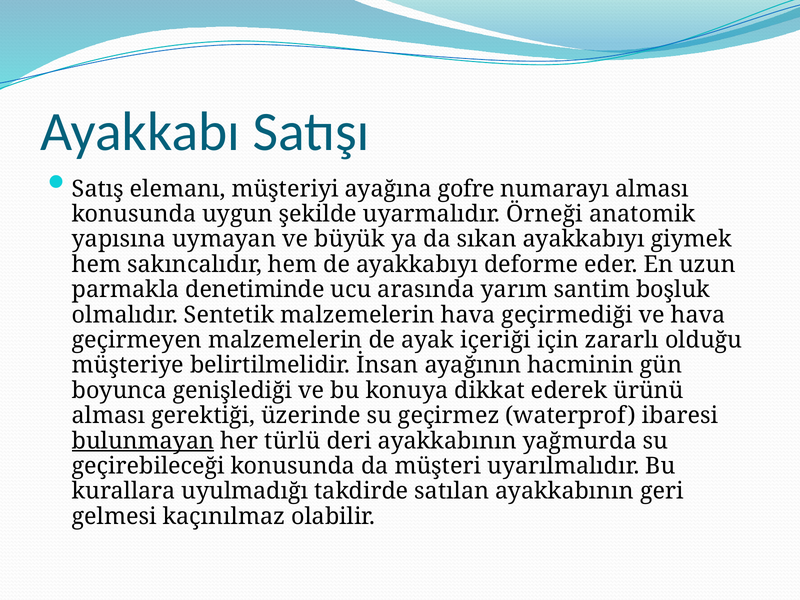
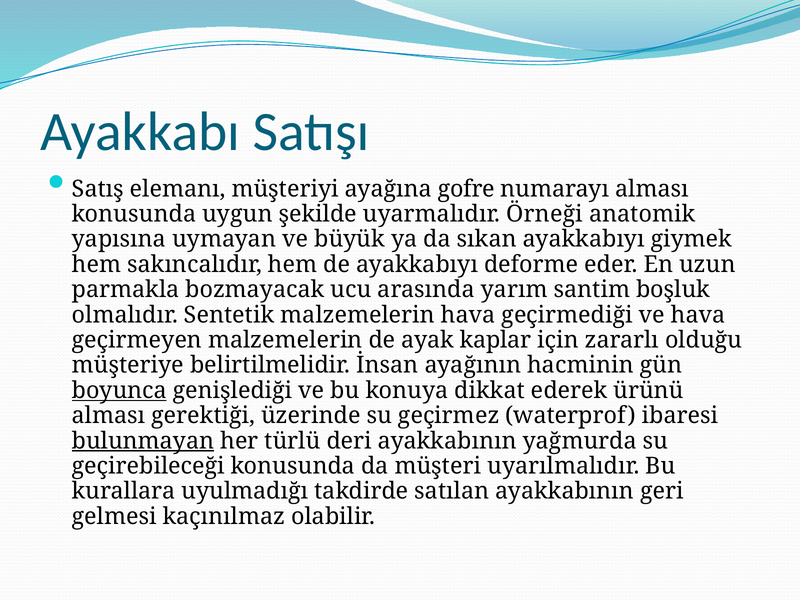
denetiminde: denetiminde -> bozmayacak
içeriği: içeriği -> kaplar
boyunca underline: none -> present
